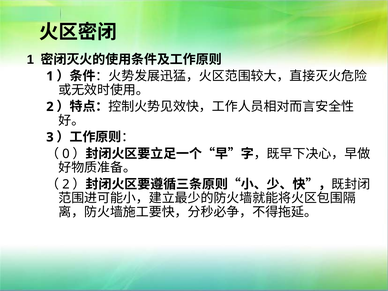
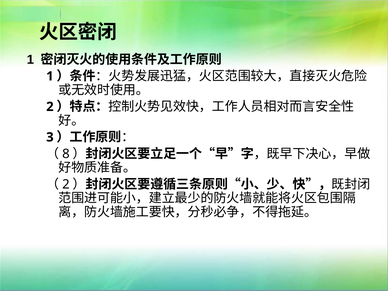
0: 0 -> 8
